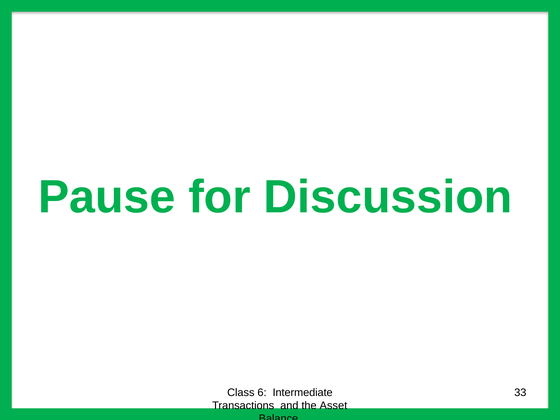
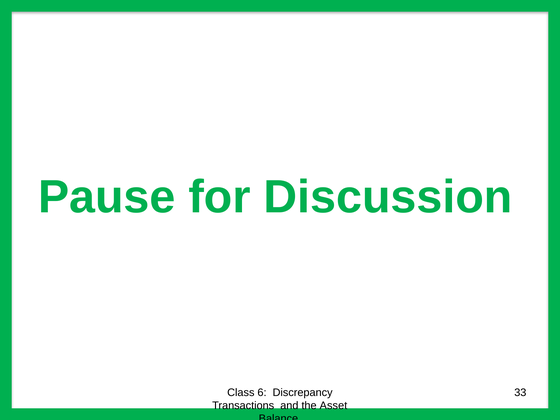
Intermediate: Intermediate -> Discrepancy
